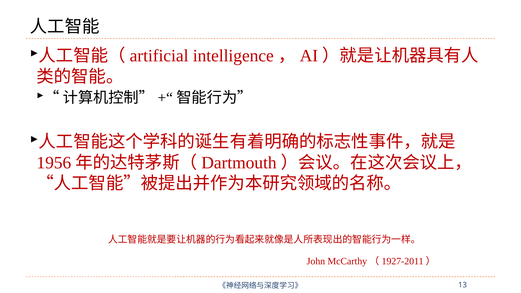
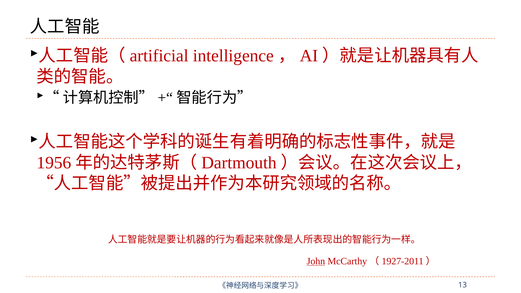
John underline: none -> present
